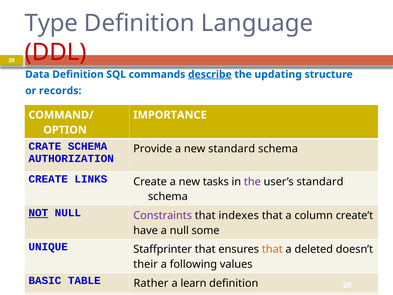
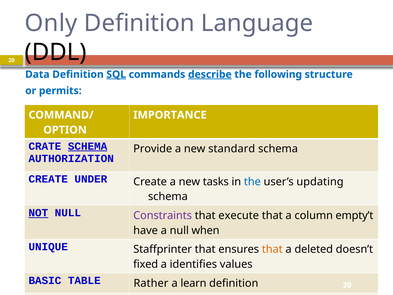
Type: Type -> Only
DDL colour: red -> black
SQL underline: none -> present
updating: updating -> following
records: records -> permits
SCHEMA at (88, 146) underline: none -> present
LINKS: LINKS -> UNDER
the at (252, 181) colour: purple -> blue
user’s standard: standard -> updating
indexes: indexes -> execute
create’t: create’t -> empty’t
some: some -> when
their: their -> fixed
following: following -> identifies
